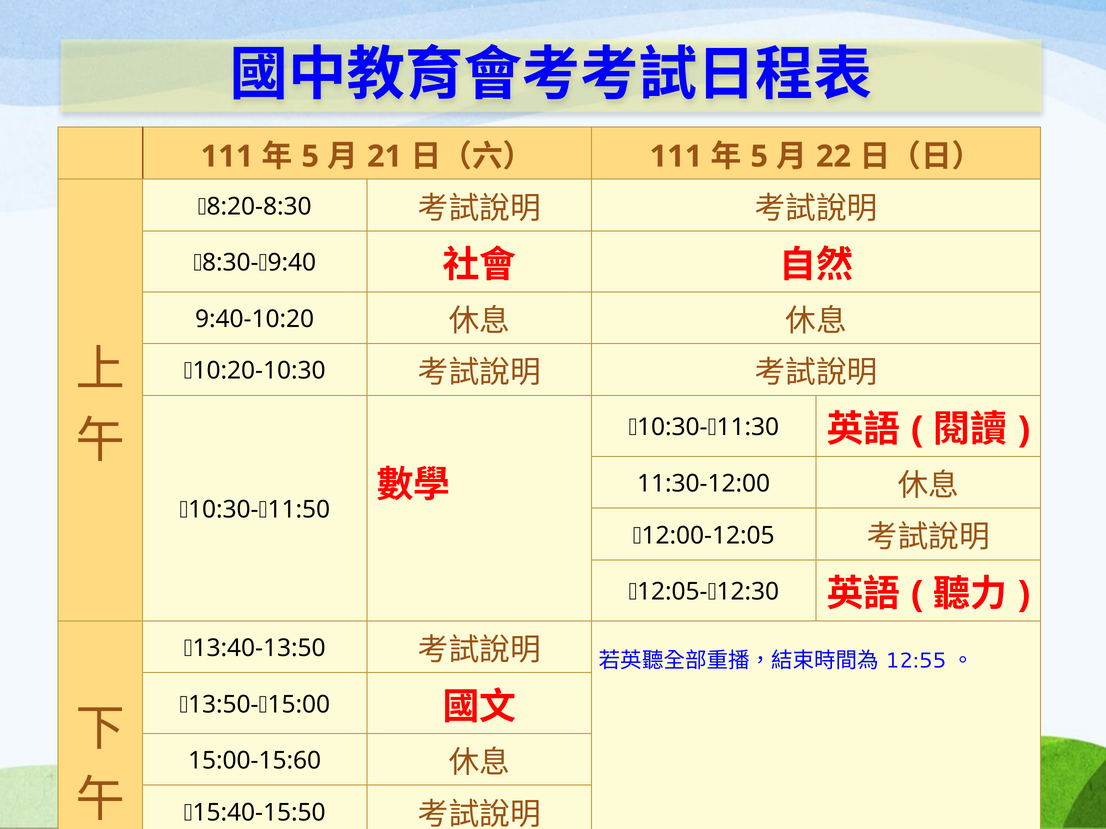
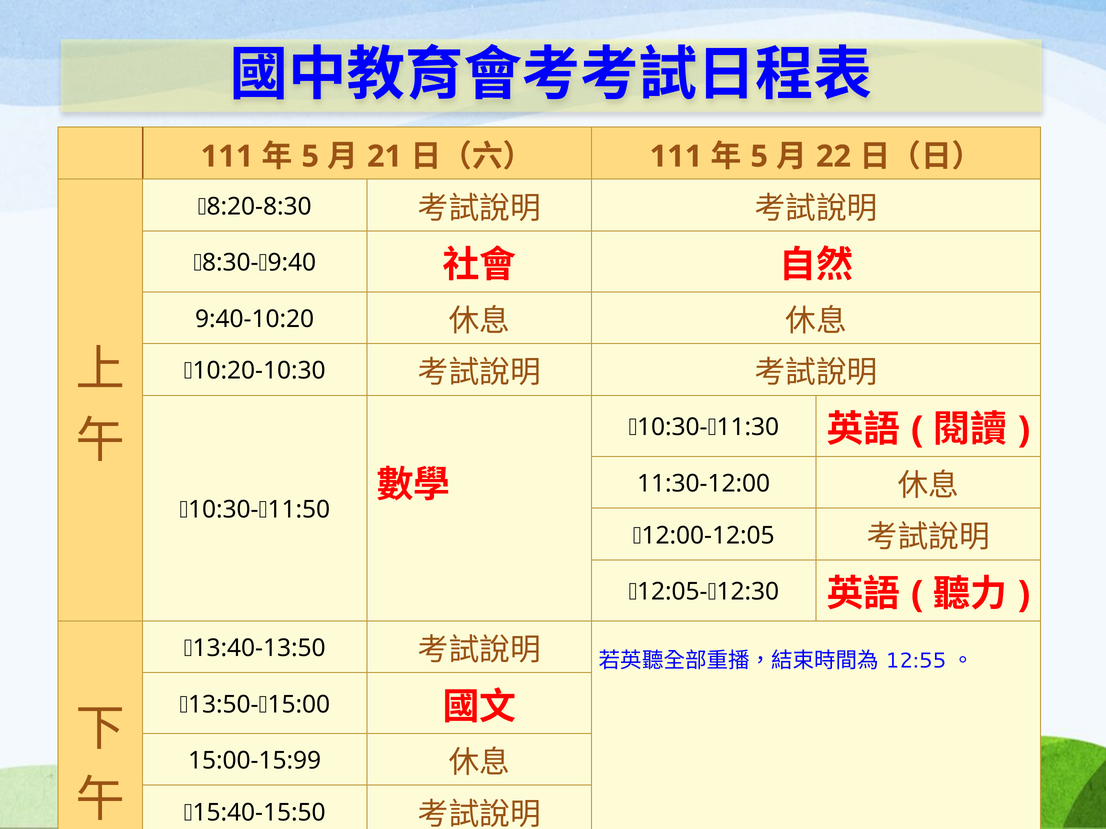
15:00-15:60: 15:00-15:60 -> 15:00-15:99
